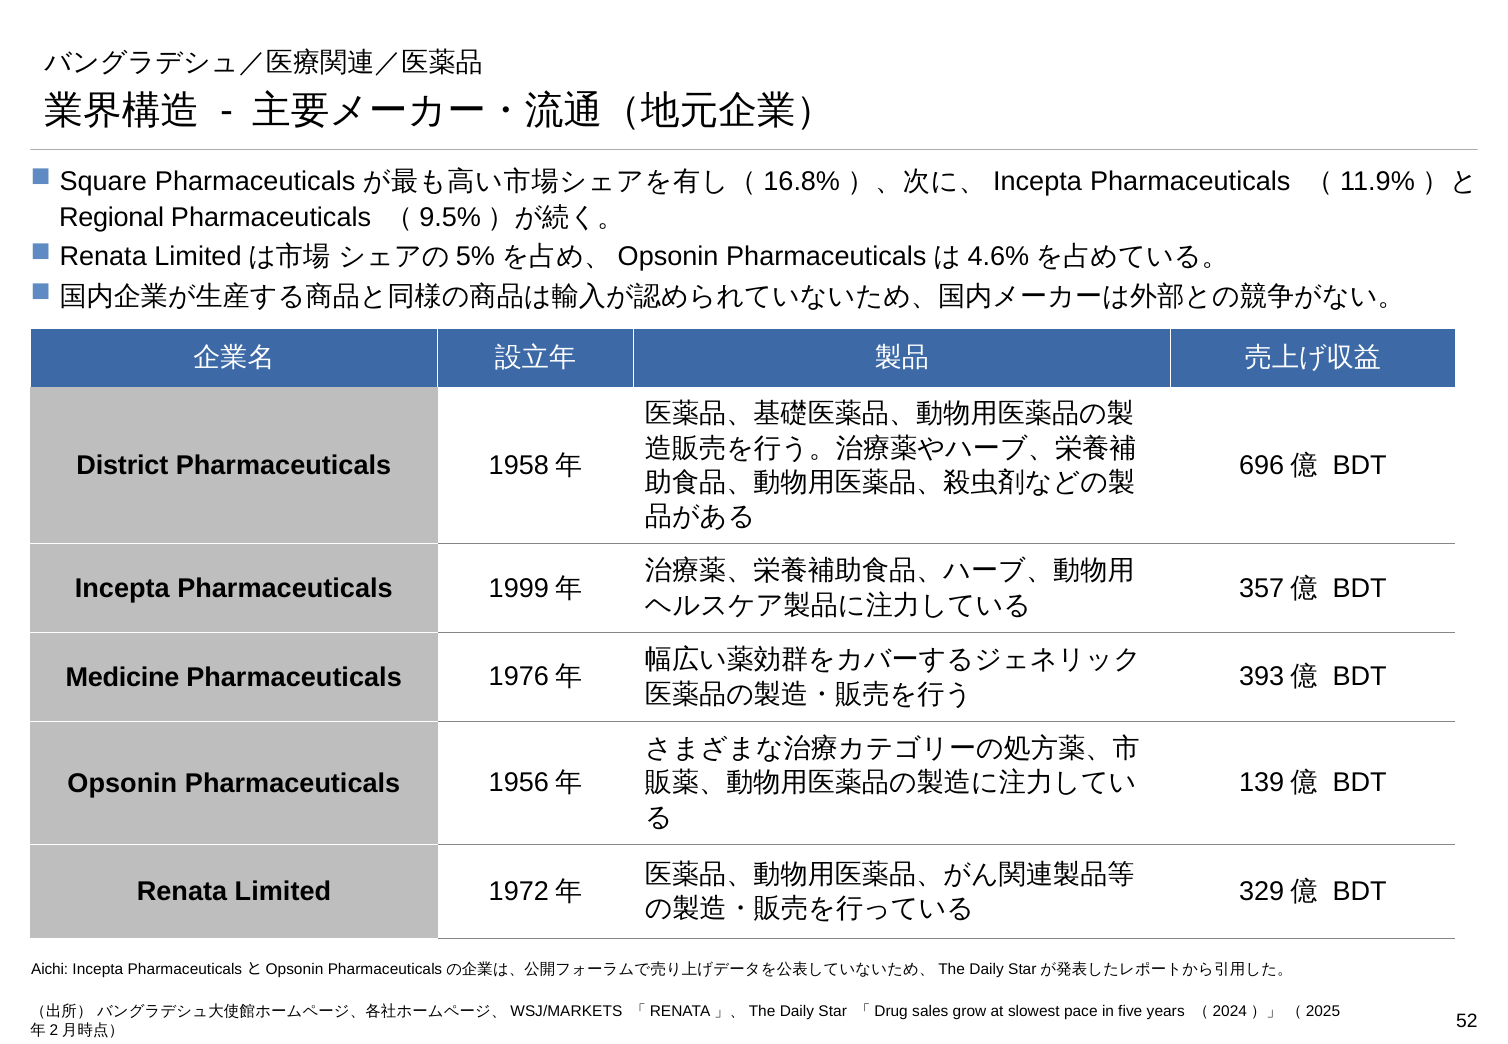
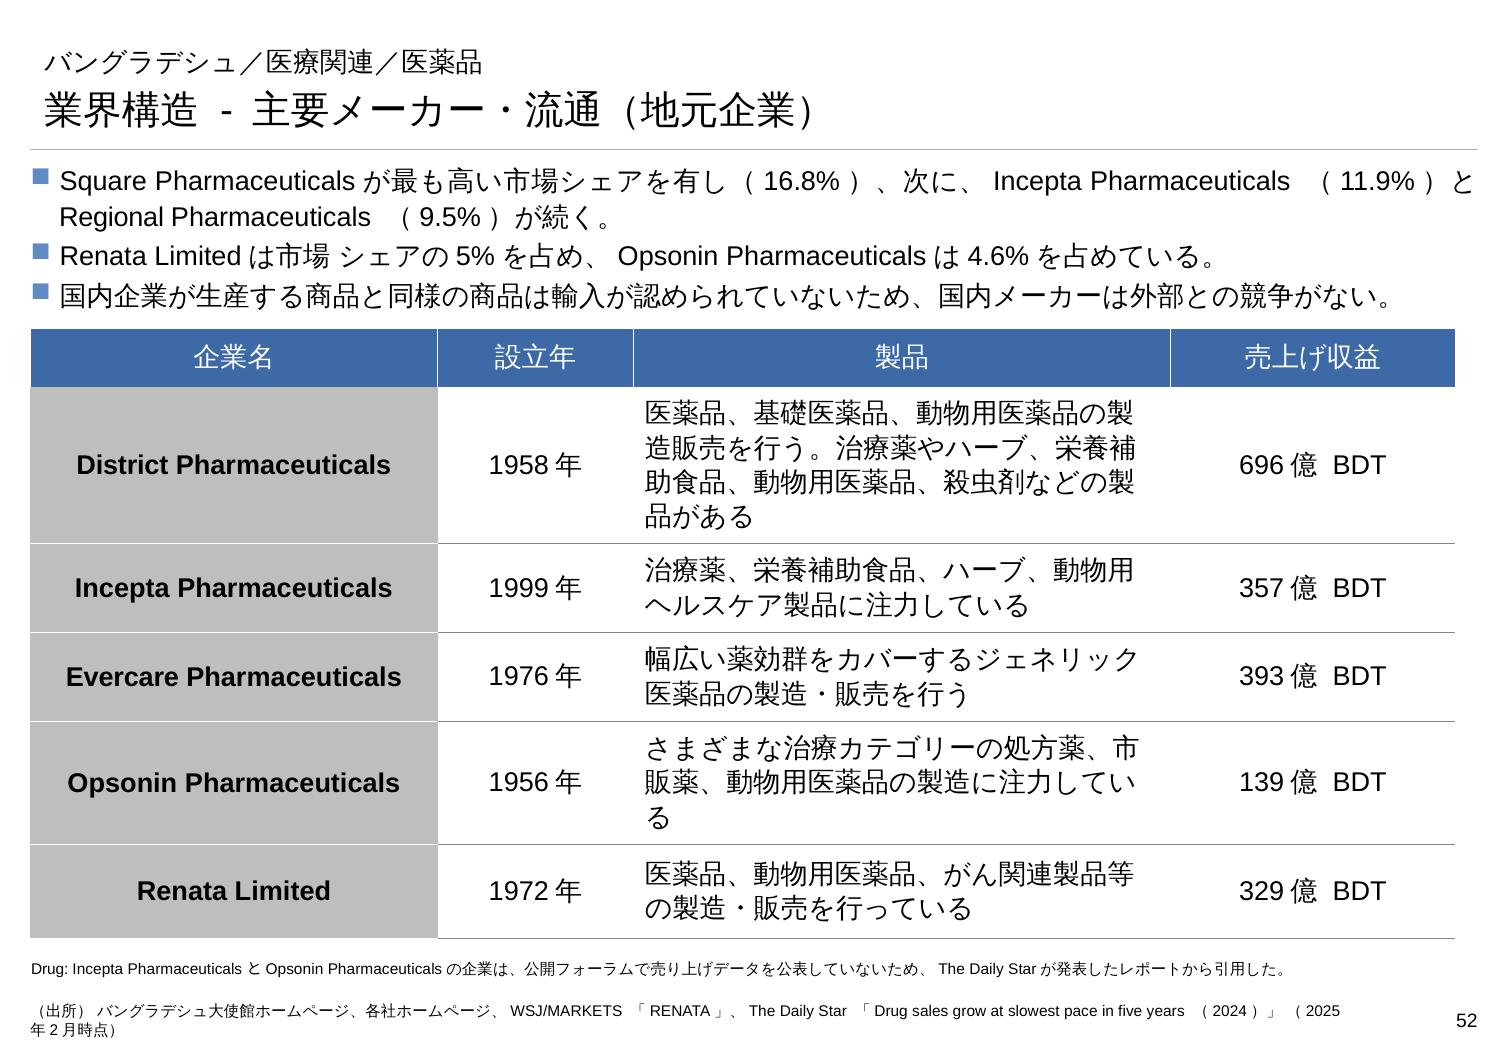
Medicine: Medicine -> Evercare
Aichi: Aichi -> Drug
